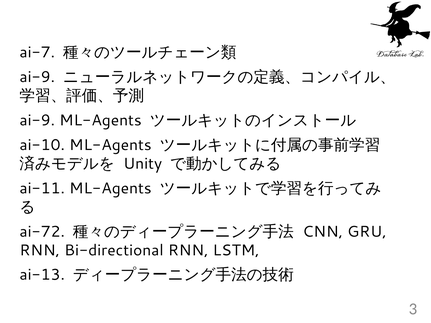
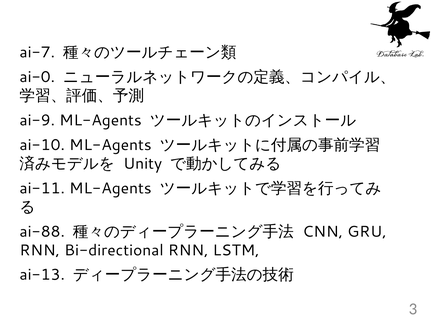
ai-9 at (37, 77): ai-9 -> ai-0
ai-72: ai-72 -> ai-88
